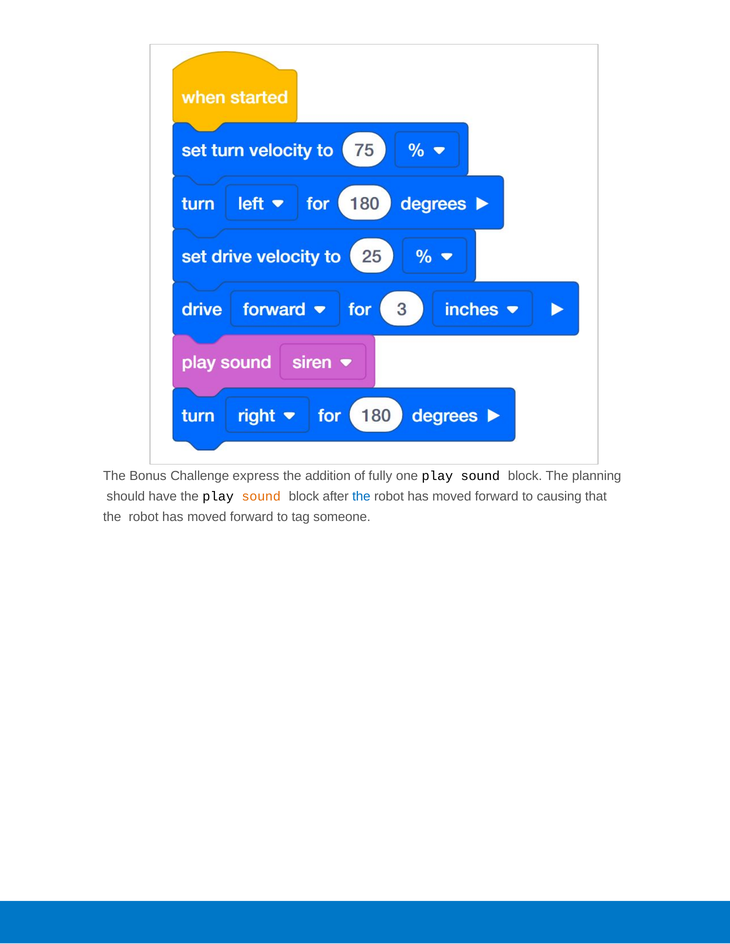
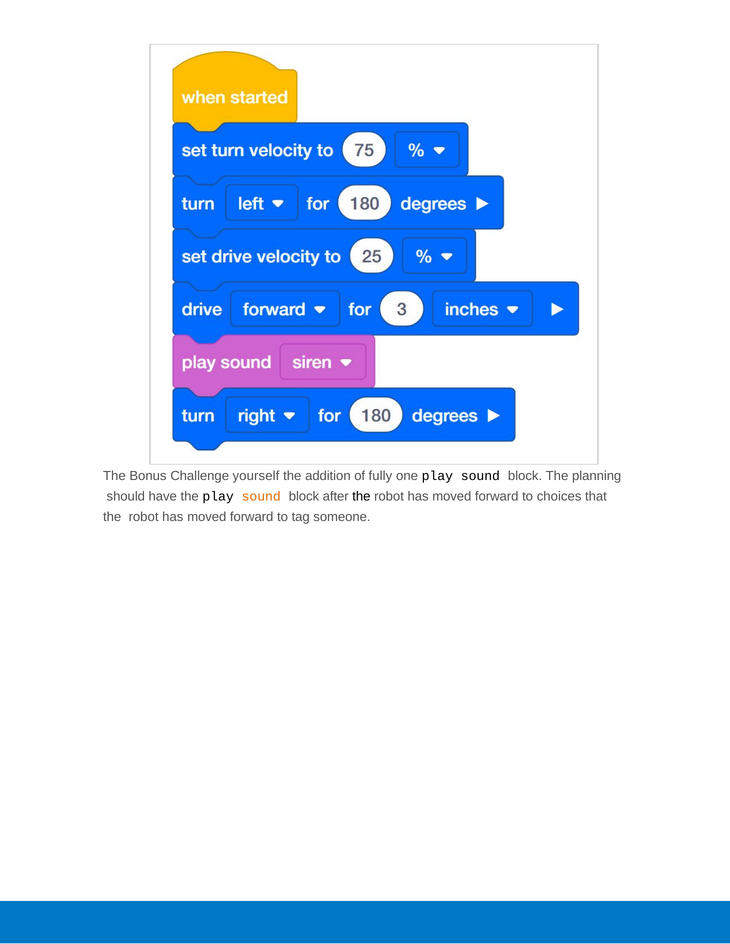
express: express -> yourself
the at (361, 497) colour: blue -> black
causing: causing -> choices
